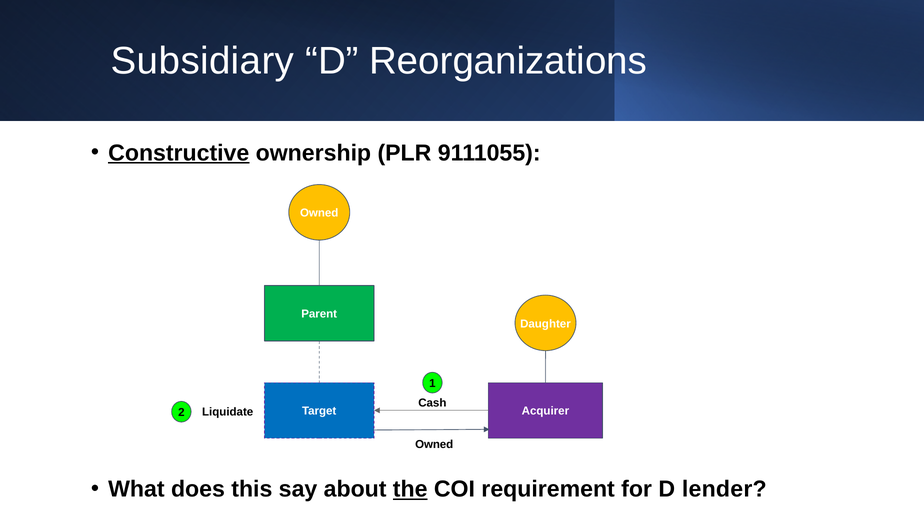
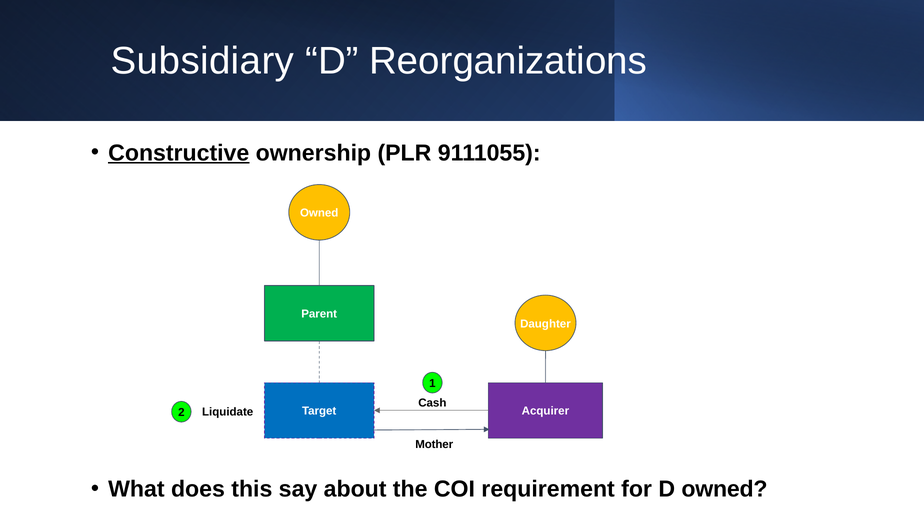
Owned at (434, 444): Owned -> Mother
the underline: present -> none
D lender: lender -> owned
